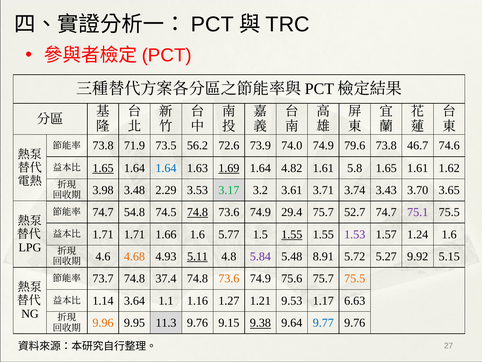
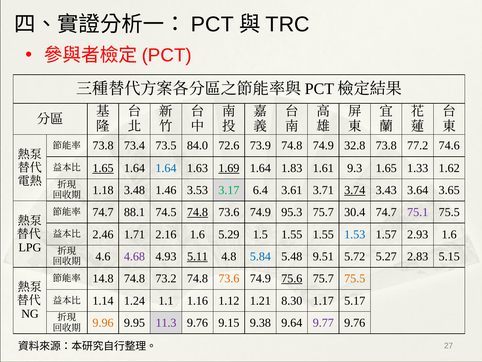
71.9: 71.9 -> 73.4
56.2: 56.2 -> 84.0
73.9 74.0: 74.0 -> 74.8
79.6: 79.6 -> 32.8
46.7: 46.7 -> 77.2
4.82: 4.82 -> 1.83
5.8: 5.8 -> 9.3
1.65 1.61: 1.61 -> 1.33
3.98: 3.98 -> 1.18
2.29: 2.29 -> 1.46
3.2: 3.2 -> 6.4
3.74 underline: none -> present
3.70: 3.70 -> 3.64
54.8: 54.8 -> 88.1
29.4: 29.4 -> 95.3
52.7: 52.7 -> 30.4
1.71 at (103, 234): 1.71 -> 2.46
1.66: 1.66 -> 2.16
5.77: 5.77 -> 5.29
1.55 at (292, 234) underline: present -> none
1.53 colour: purple -> blue
1.24: 1.24 -> 2.93
4.68 colour: orange -> purple
5.84 colour: purple -> blue
8.91: 8.91 -> 9.51
9.92: 9.92 -> 2.83
73.7: 73.7 -> 14.8
37.4: 37.4 -> 73.2
75.6 underline: none -> present
3.64: 3.64 -> 1.24
1.27: 1.27 -> 1.12
9.53: 9.53 -> 8.30
6.63: 6.63 -> 5.17
11.3 colour: black -> purple
9.38 underline: present -> none
9.77 colour: blue -> purple
